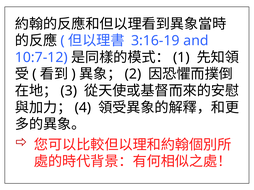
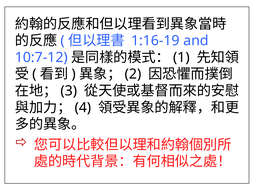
3:16-19: 3:16-19 -> 1:16-19
